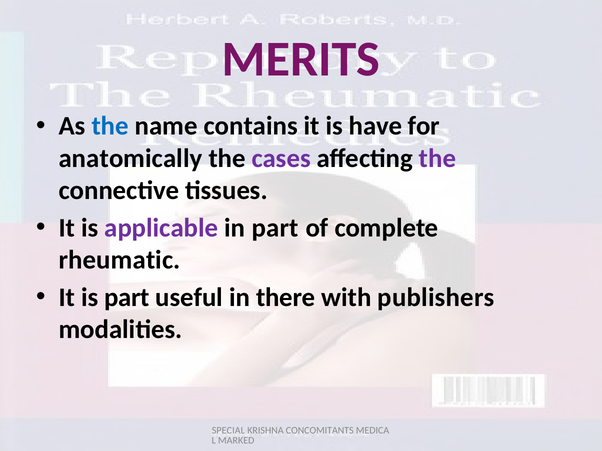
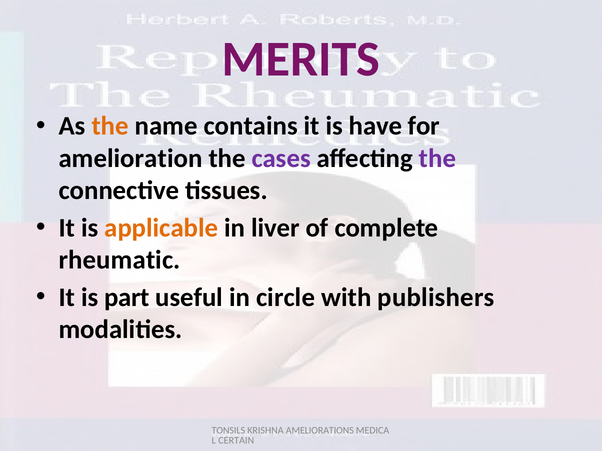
the at (110, 126) colour: blue -> orange
anatomically: anatomically -> amelioration
applicable colour: purple -> orange
in part: part -> liver
there: there -> circle
SPECIAL: SPECIAL -> TONSILS
CONCOMITANTS: CONCOMITANTS -> AMELIORATIONS
MARKED: MARKED -> CERTAIN
